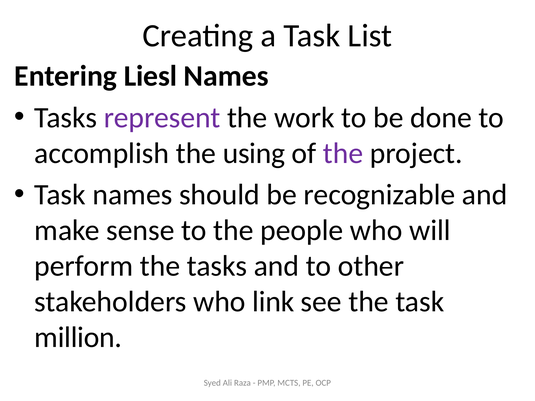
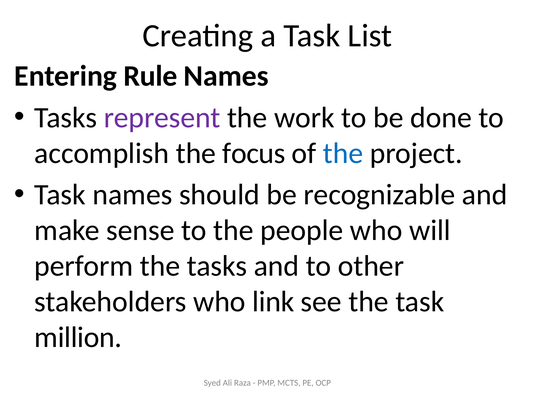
Liesl: Liesl -> Rule
using: using -> focus
the at (343, 153) colour: purple -> blue
